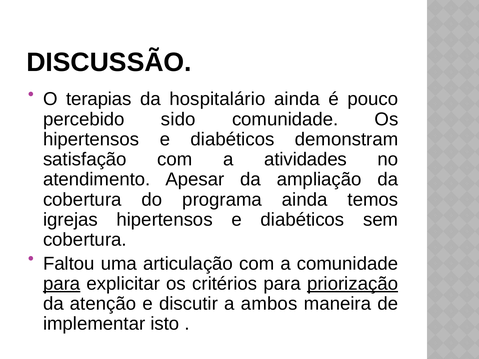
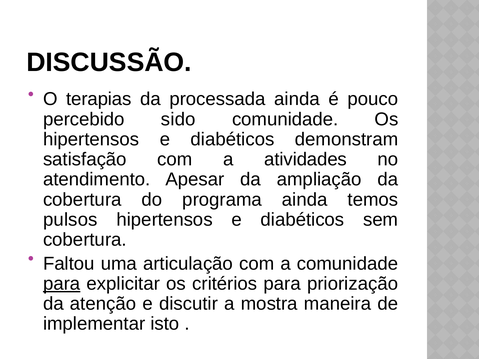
hospitalário: hospitalário -> processada
igrejas: igrejas -> pulsos
priorização underline: present -> none
ambos: ambos -> mostra
